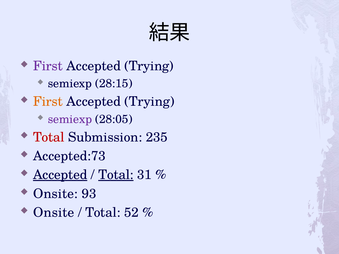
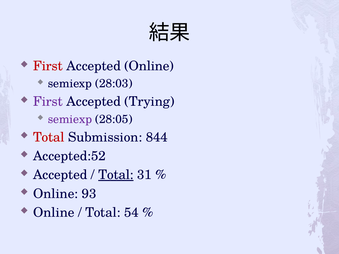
First at (48, 66) colour: purple -> red
Trying at (149, 66): Trying -> Online
28:15: 28:15 -> 28:03
First at (48, 102) colour: orange -> purple
235: 235 -> 844
Accepted:73: Accepted:73 -> Accepted:52
Accepted at (60, 175) underline: present -> none
Onsite at (55, 194): Onsite -> Online
Onsite at (54, 213): Onsite -> Online
52: 52 -> 54
